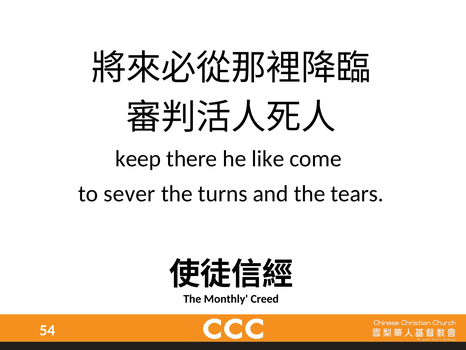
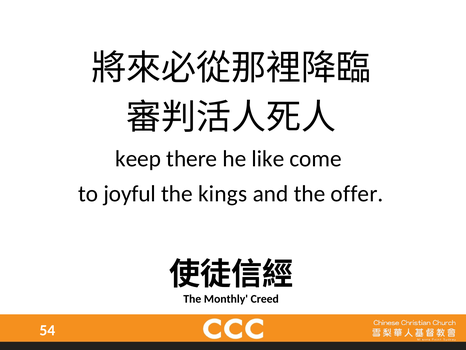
sever: sever -> joyful
turns: turns -> kings
tears: tears -> offer
